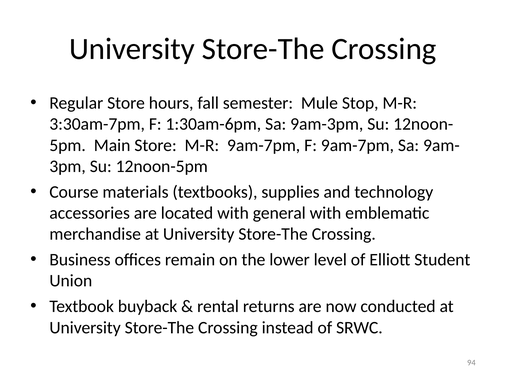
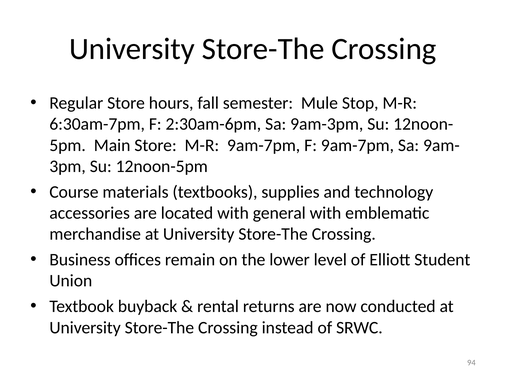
3:30am-7pm: 3:30am-7pm -> 6:30am-7pm
1:30am-6pm: 1:30am-6pm -> 2:30am-6pm
